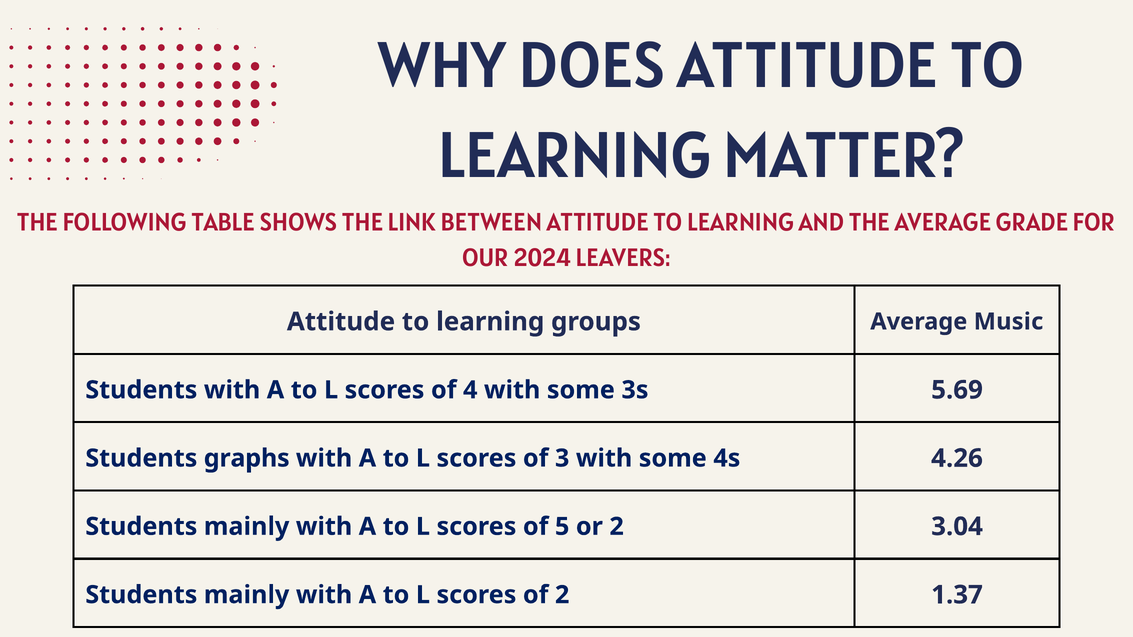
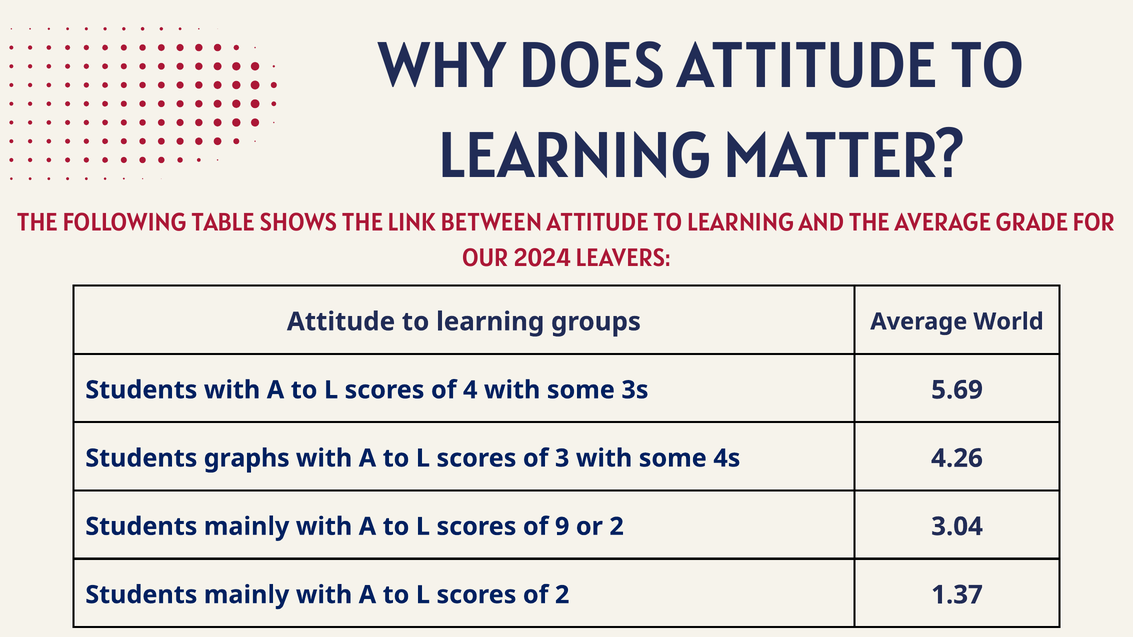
Music: Music -> World
5: 5 -> 9
